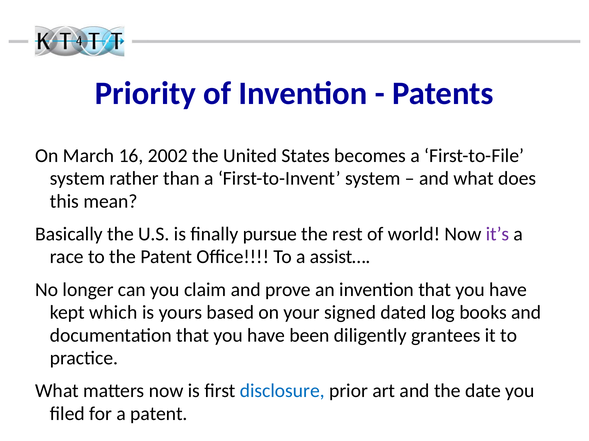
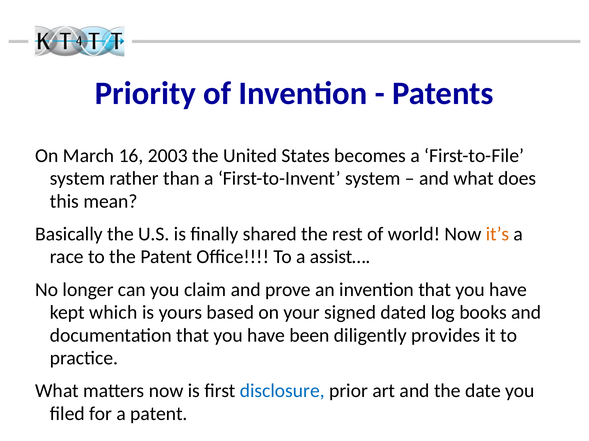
2002: 2002 -> 2003
pursue: pursue -> shared
it’s colour: purple -> orange
grantees: grantees -> provides
